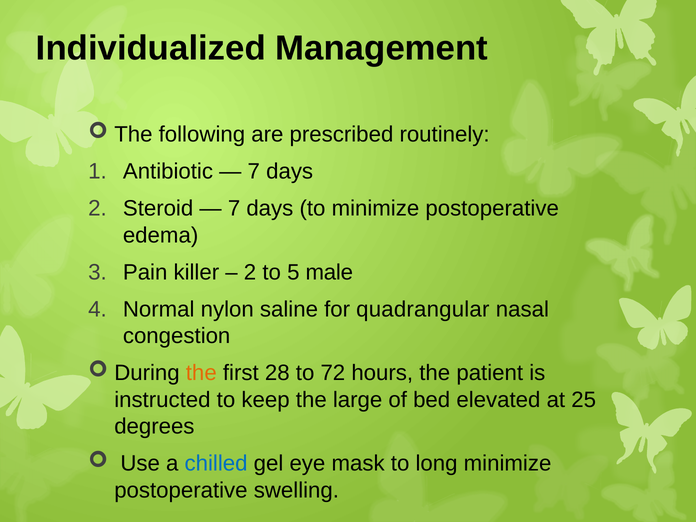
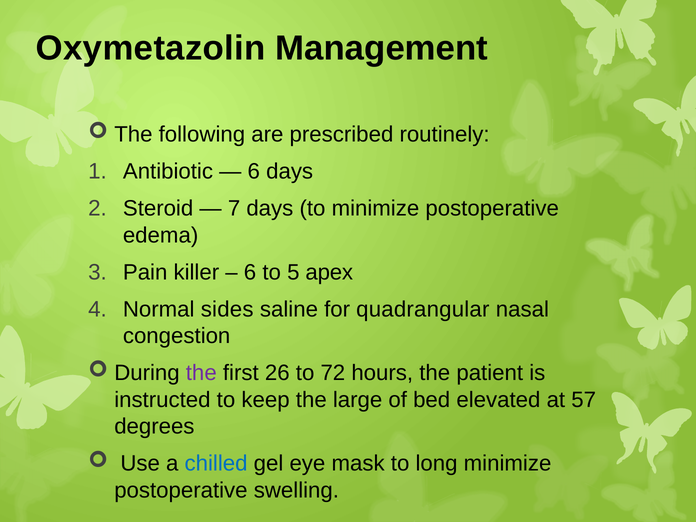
Individualized: Individualized -> Oxymetazolin
7 at (254, 171): 7 -> 6
2 at (250, 272): 2 -> 6
male: male -> apex
nylon: nylon -> sides
the at (201, 373) colour: orange -> purple
28: 28 -> 26
25: 25 -> 57
